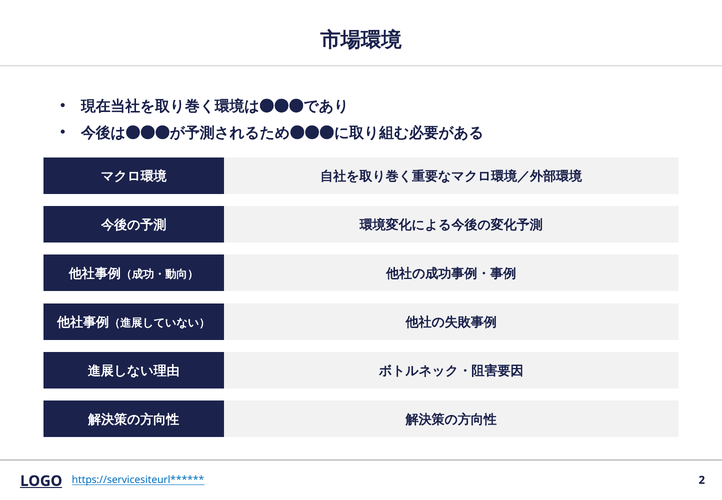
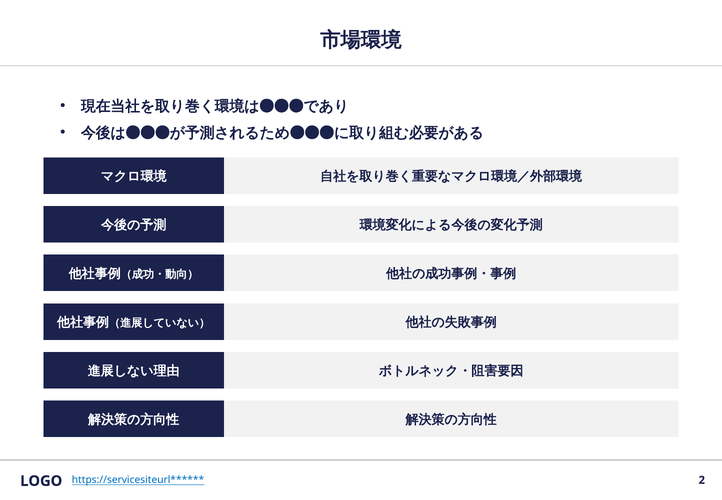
LOGO underline: present -> none
